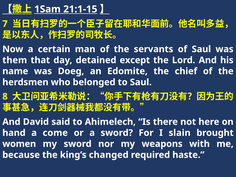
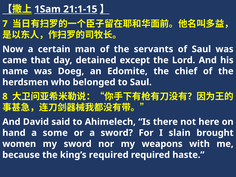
them: them -> came
come: come -> some
king’s changed: changed -> required
